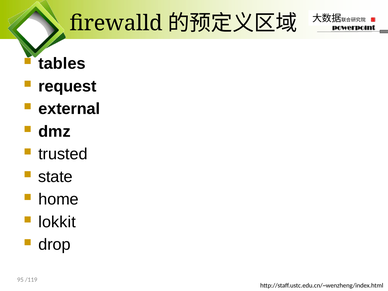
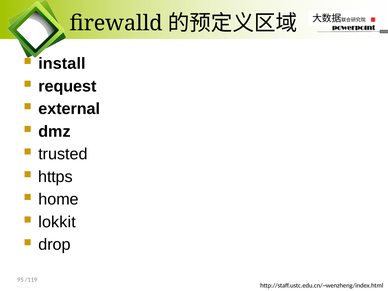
tables: tables -> install
state: state -> https
